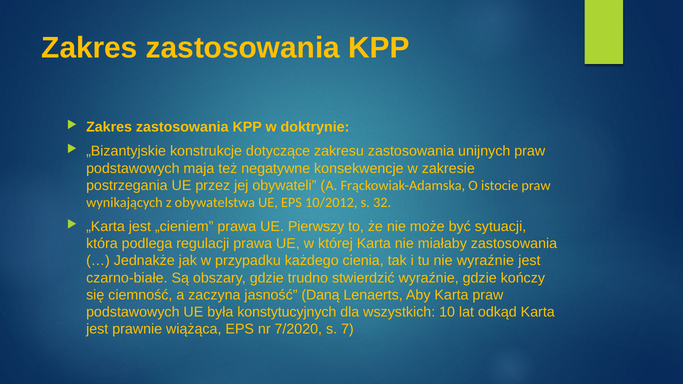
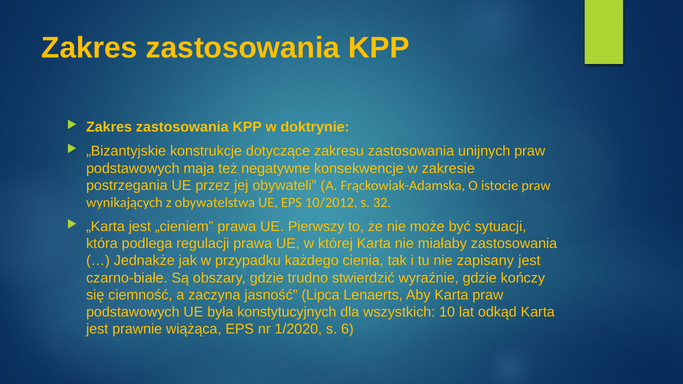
nie wyraźnie: wyraźnie -> zapisany
Daną: Daną -> Lipca
7/2020: 7/2020 -> 1/2020
7: 7 -> 6
